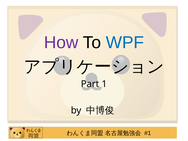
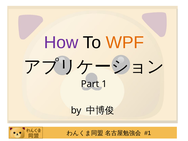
WPF colour: blue -> orange
